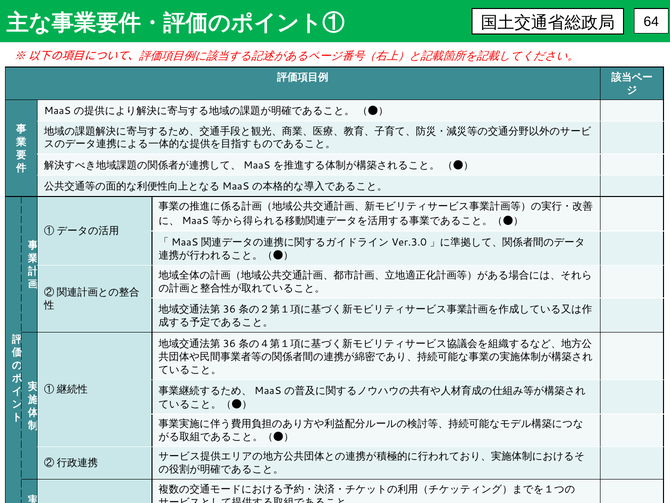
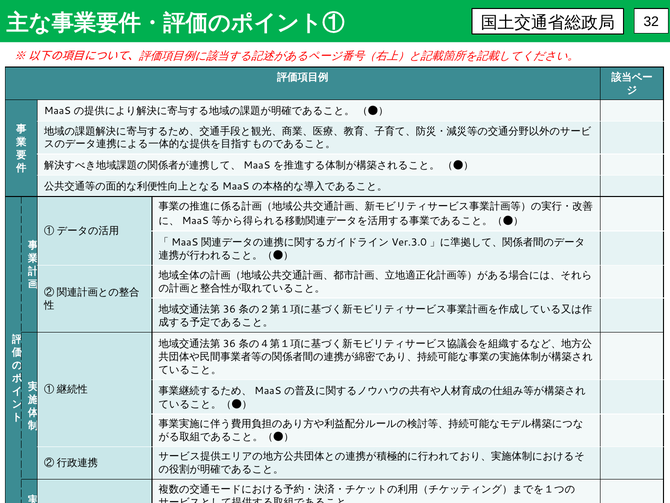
64: 64 -> 32
